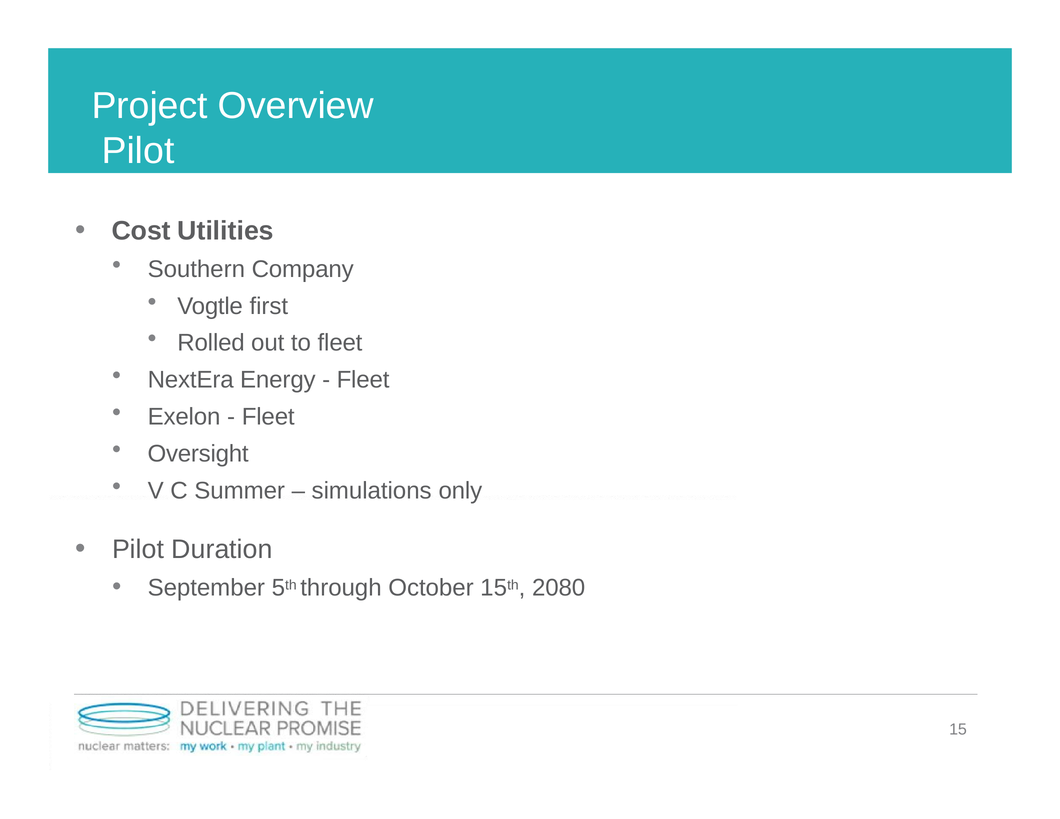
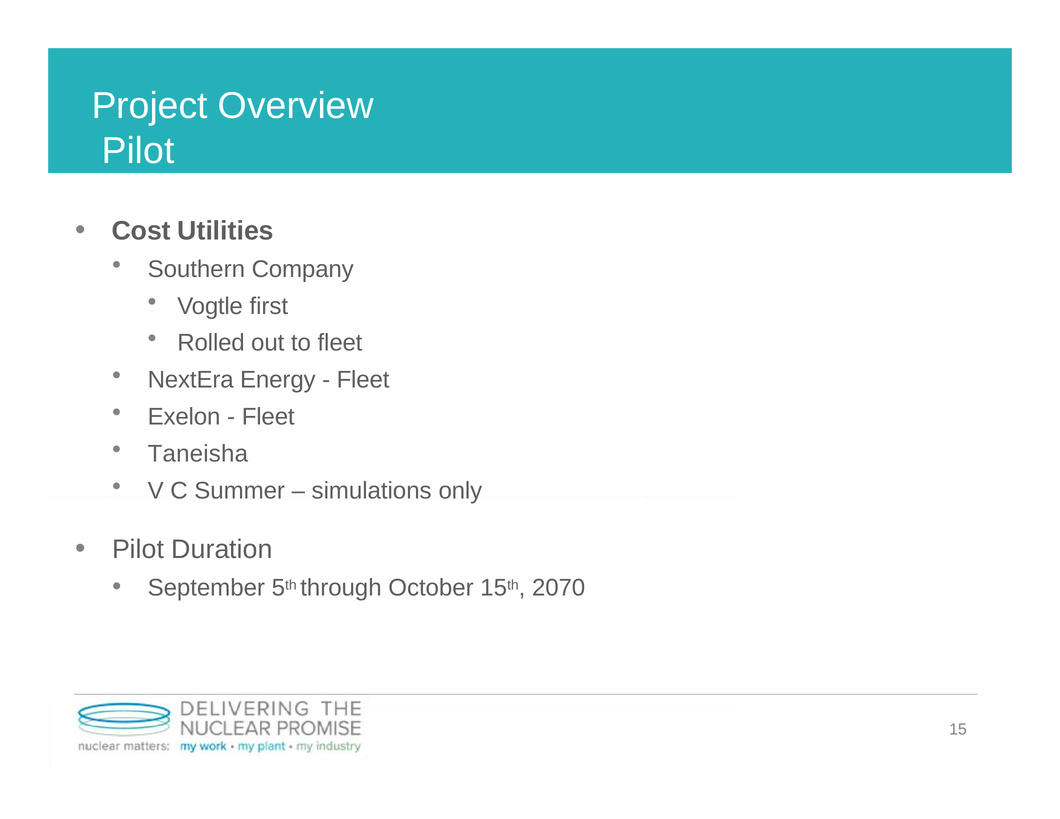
Oversight: Oversight -> Taneisha
2080: 2080 -> 2070
